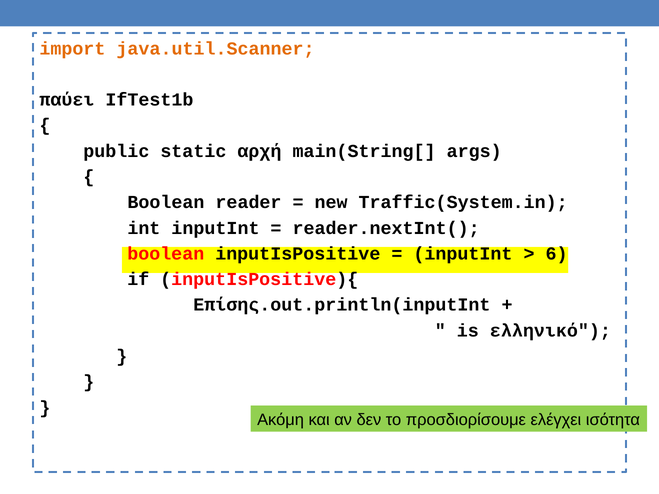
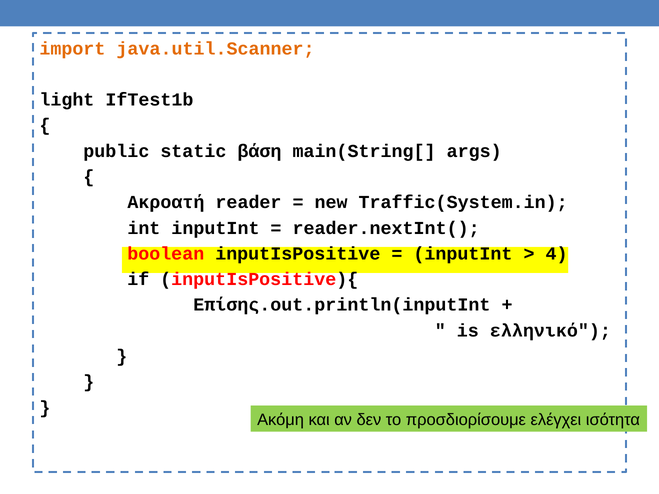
παύει: παύει -> light
αρχή: αρχή -> βάση
Boolean at (166, 202): Boolean -> Ακροατή
6: 6 -> 4
